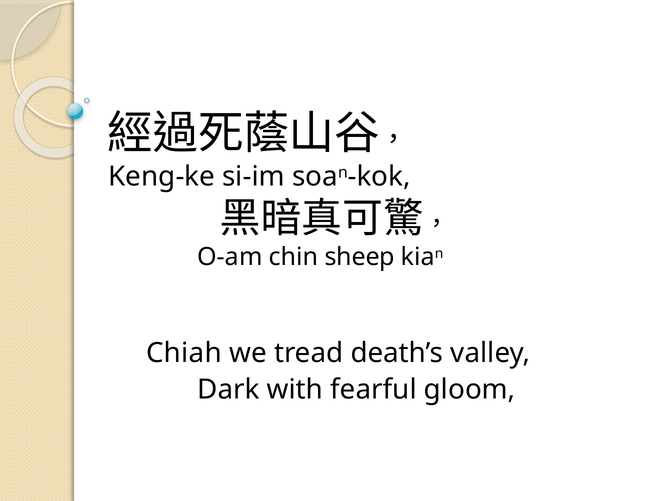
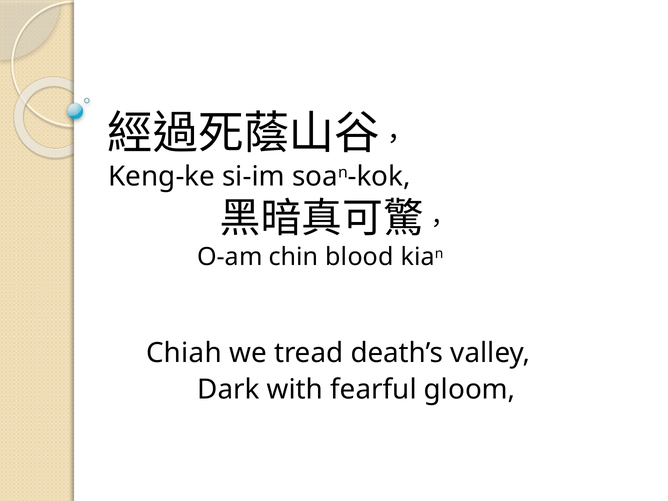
sheep: sheep -> blood
